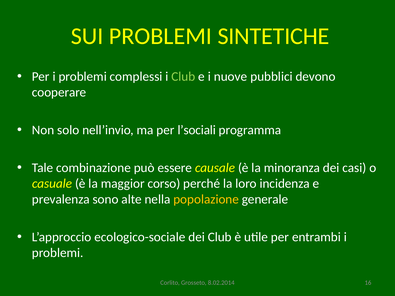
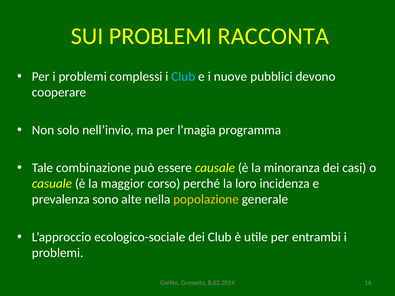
SINTETICHE: SINTETICHE -> RACCONTA
Club at (183, 77) colour: light green -> light blue
l’sociali: l’sociali -> l’magia
